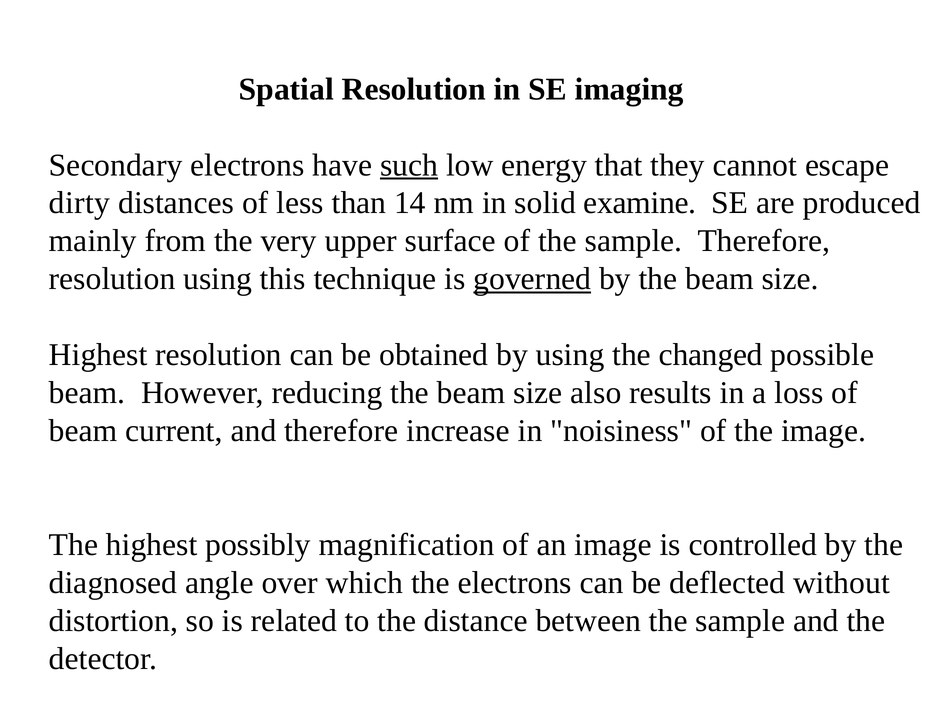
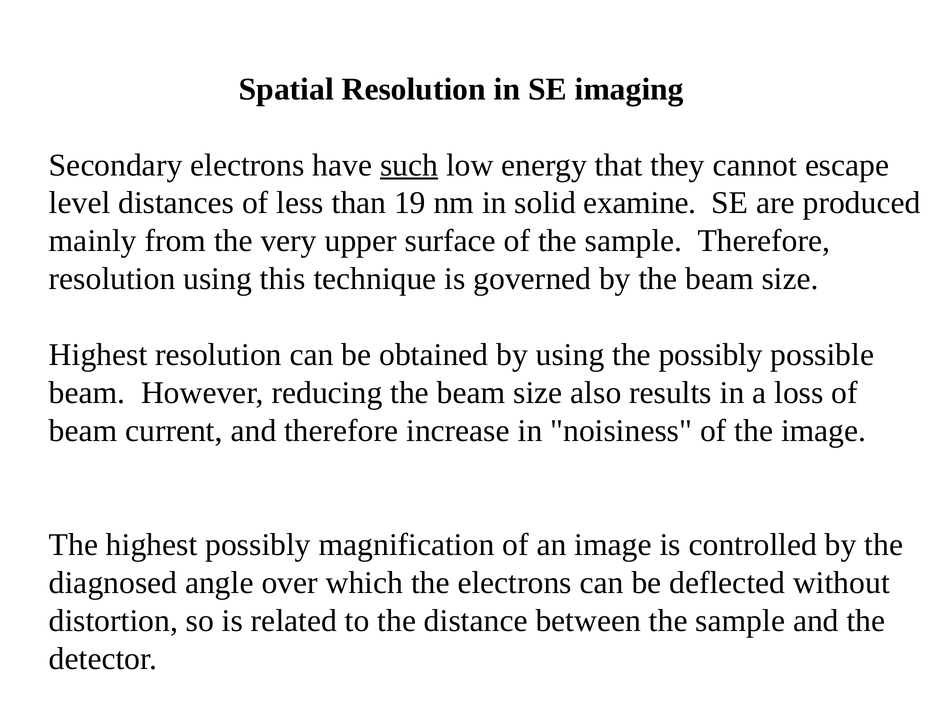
dirty: dirty -> level
14: 14 -> 19
governed underline: present -> none
the changed: changed -> possibly
